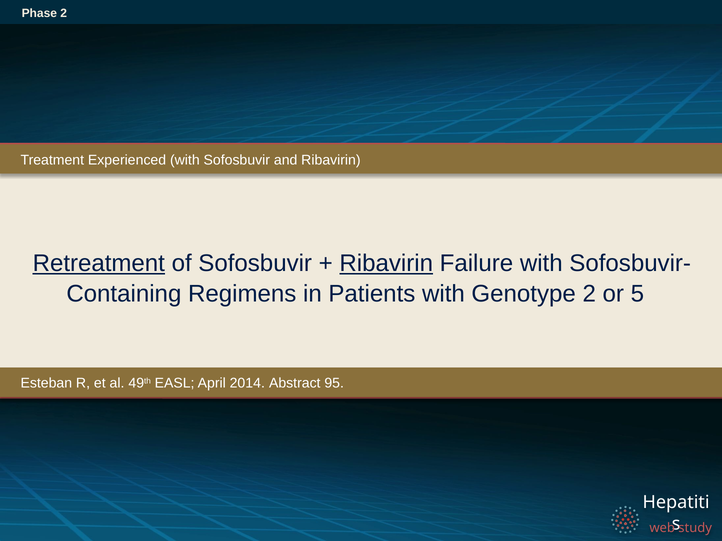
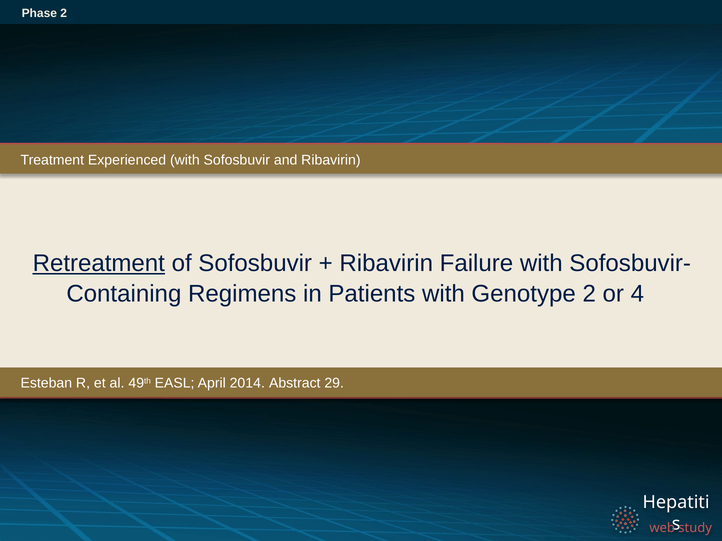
Ribavirin at (386, 264) underline: present -> none
5: 5 -> 4
95: 95 -> 29
